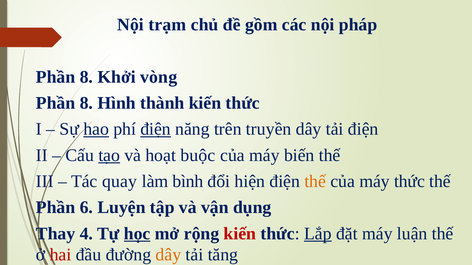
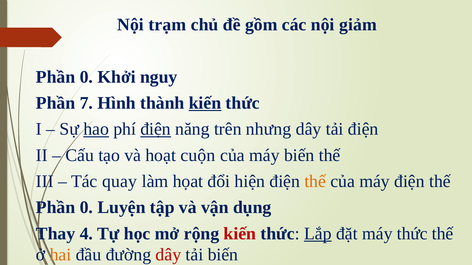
pháp: pháp -> giảm
8 at (86, 77): 8 -> 0
vòng: vòng -> nguy
8 at (86, 103): 8 -> 7
kiến at (205, 103) underline: none -> present
truyền: truyền -> nhưng
tạo underline: present -> none
buộc: buộc -> cuộn
bình: bình -> họat
máy thức: thức -> điện
6 at (86, 208): 6 -> 0
học underline: present -> none
máy luận: luận -> thức
hai colour: red -> orange
dây at (168, 255) colour: orange -> red
tải tăng: tăng -> biến
